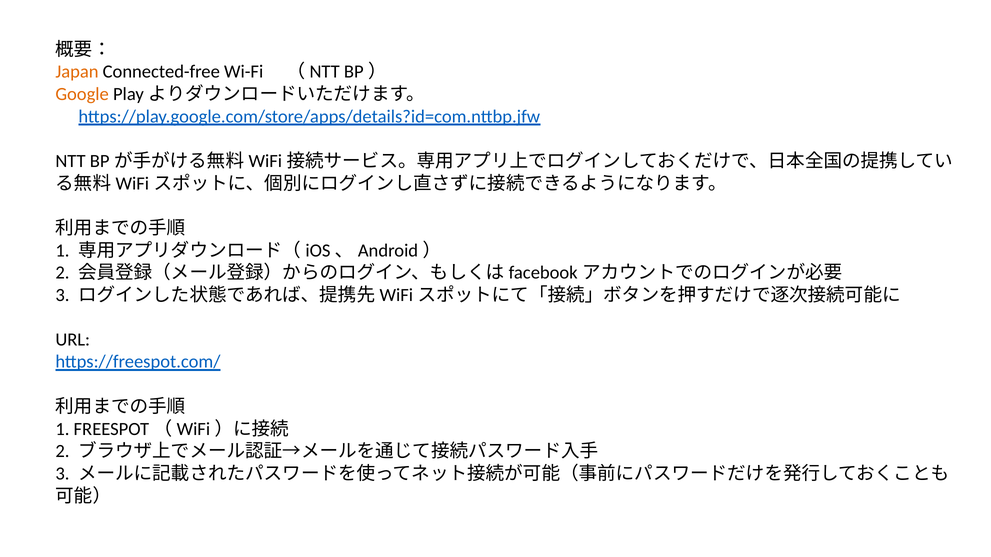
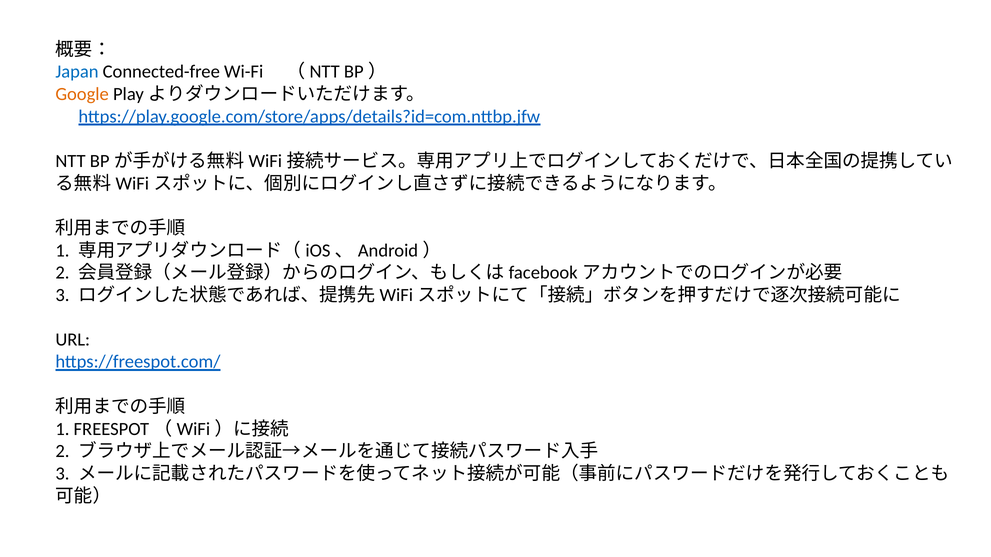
Japan colour: orange -> blue
